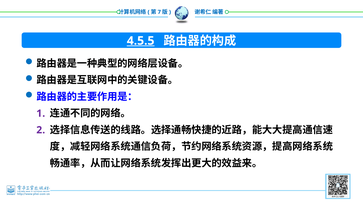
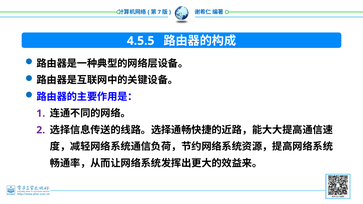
4.5.5 underline: present -> none
